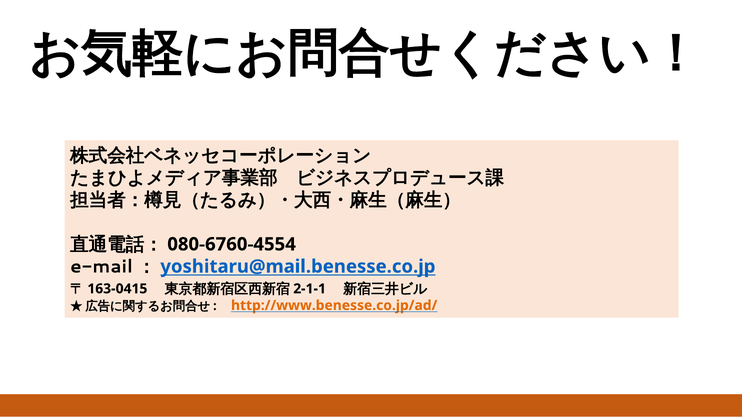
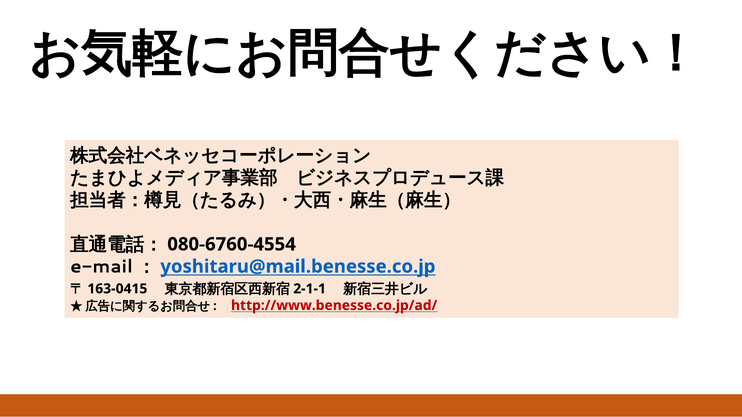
http://www.benesse.co.jp/ad/ colour: orange -> red
